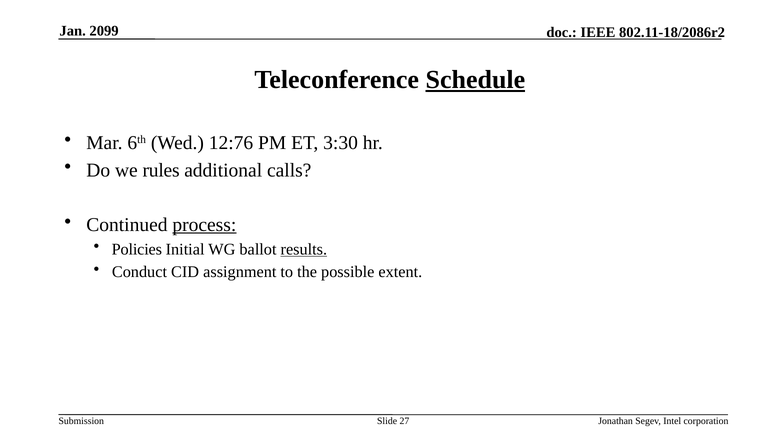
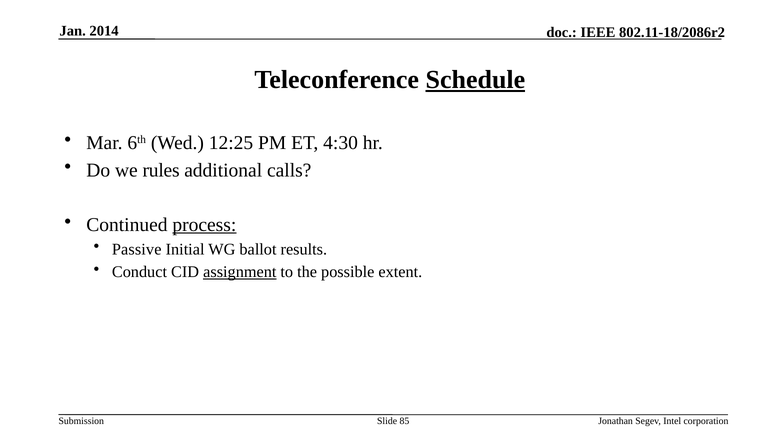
2099: 2099 -> 2014
12:76: 12:76 -> 12:25
3:30: 3:30 -> 4:30
Policies: Policies -> Passive
results underline: present -> none
assignment underline: none -> present
27: 27 -> 85
